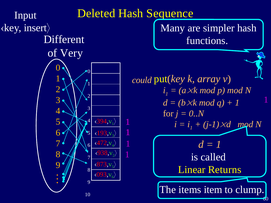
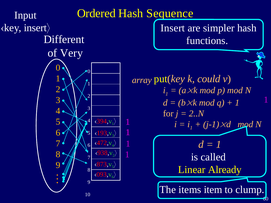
Deleted: Deleted -> Ordered
Many at (173, 28): Many -> Insert
array: array -> could
could: could -> array
0..N: 0..N -> 2..N
Returns: Returns -> Already
